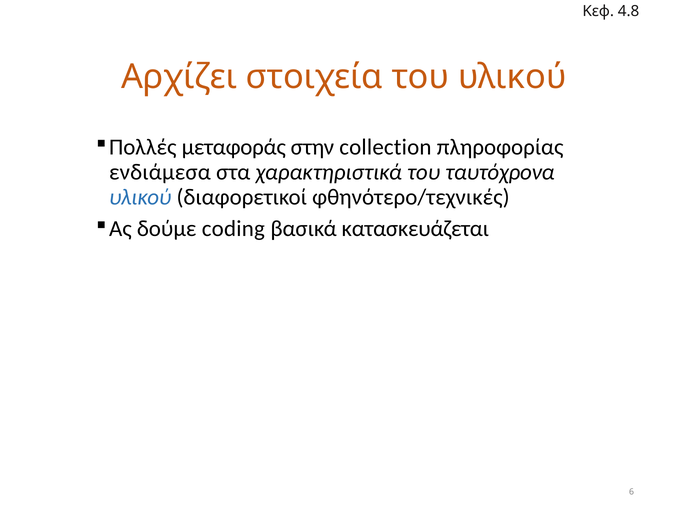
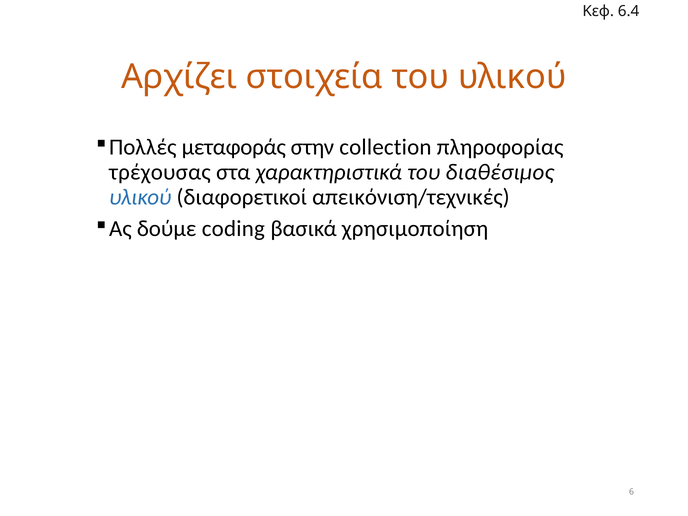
4.8: 4.8 -> 6.4
ενδιάμεσα: ενδιάμεσα -> τρέχουσας
ταυτόχρονα: ταυτόχρονα -> διαθέσιμος
φθηνότερο/τεχνικές: φθηνότερο/τεχνικές -> απεικόνιση/τεχνικές
κατασκευάζεται: κατασκευάζεται -> χρησιμοποίηση
